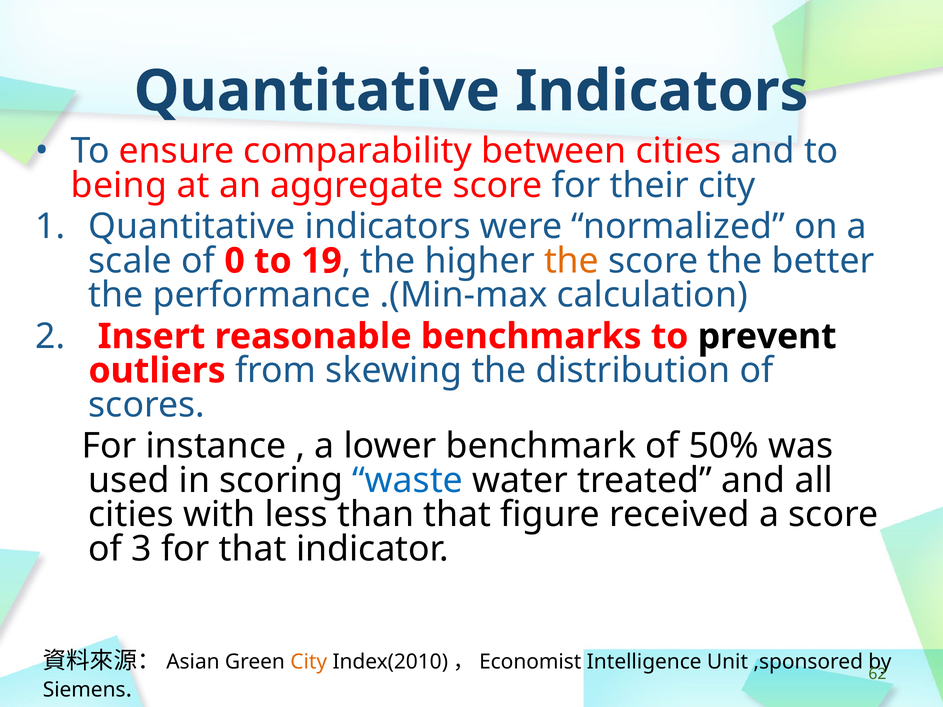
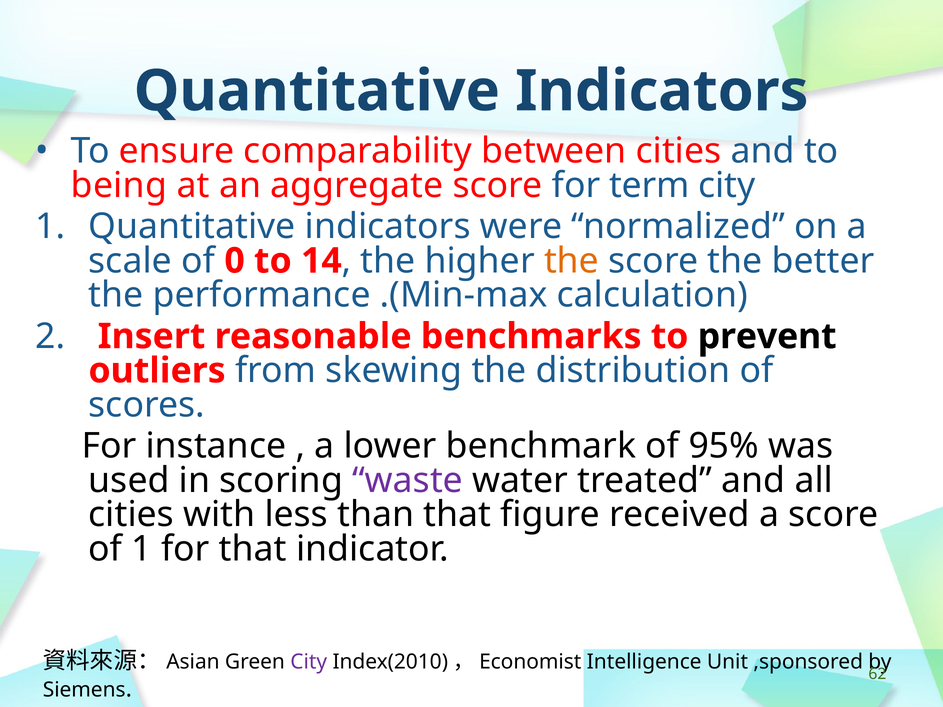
their: their -> term
19: 19 -> 14
50%: 50% -> 95%
waste colour: blue -> purple
of 3: 3 -> 1
City at (309, 662) colour: orange -> purple
